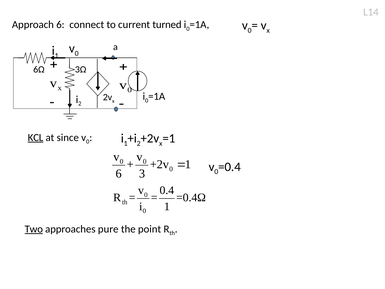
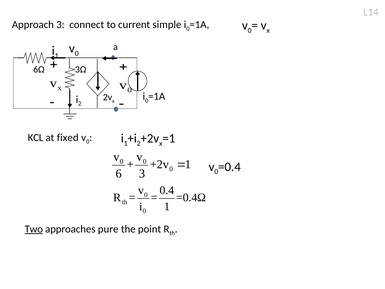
Approach 6: 6 -> 3
turned: turned -> simple
KCL underline: present -> none
since: since -> fixed
